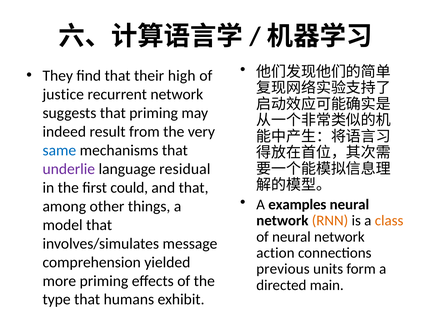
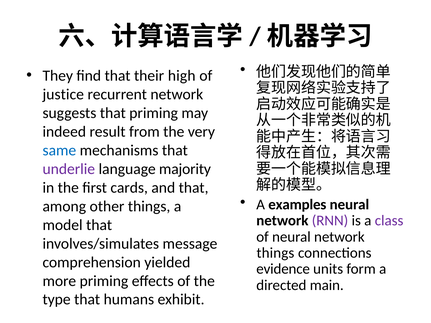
residual: residual -> majority
could: could -> cards
RNN colour: orange -> purple
class colour: orange -> purple
action at (275, 253): action -> things
previous: previous -> evidence
